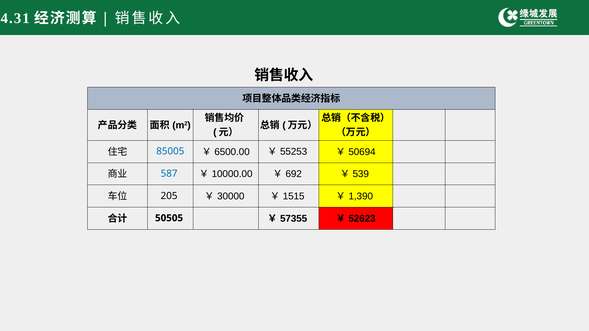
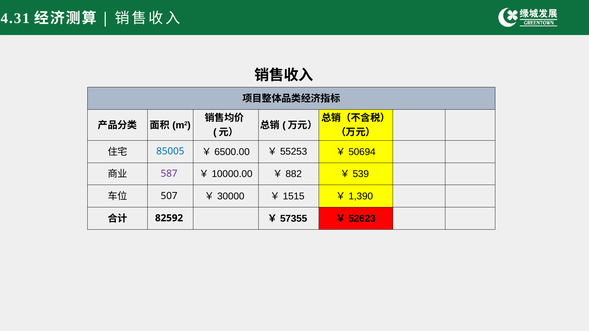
587 colour: blue -> purple
692: 692 -> 882
205: 205 -> 507
50505: 50505 -> 82592
